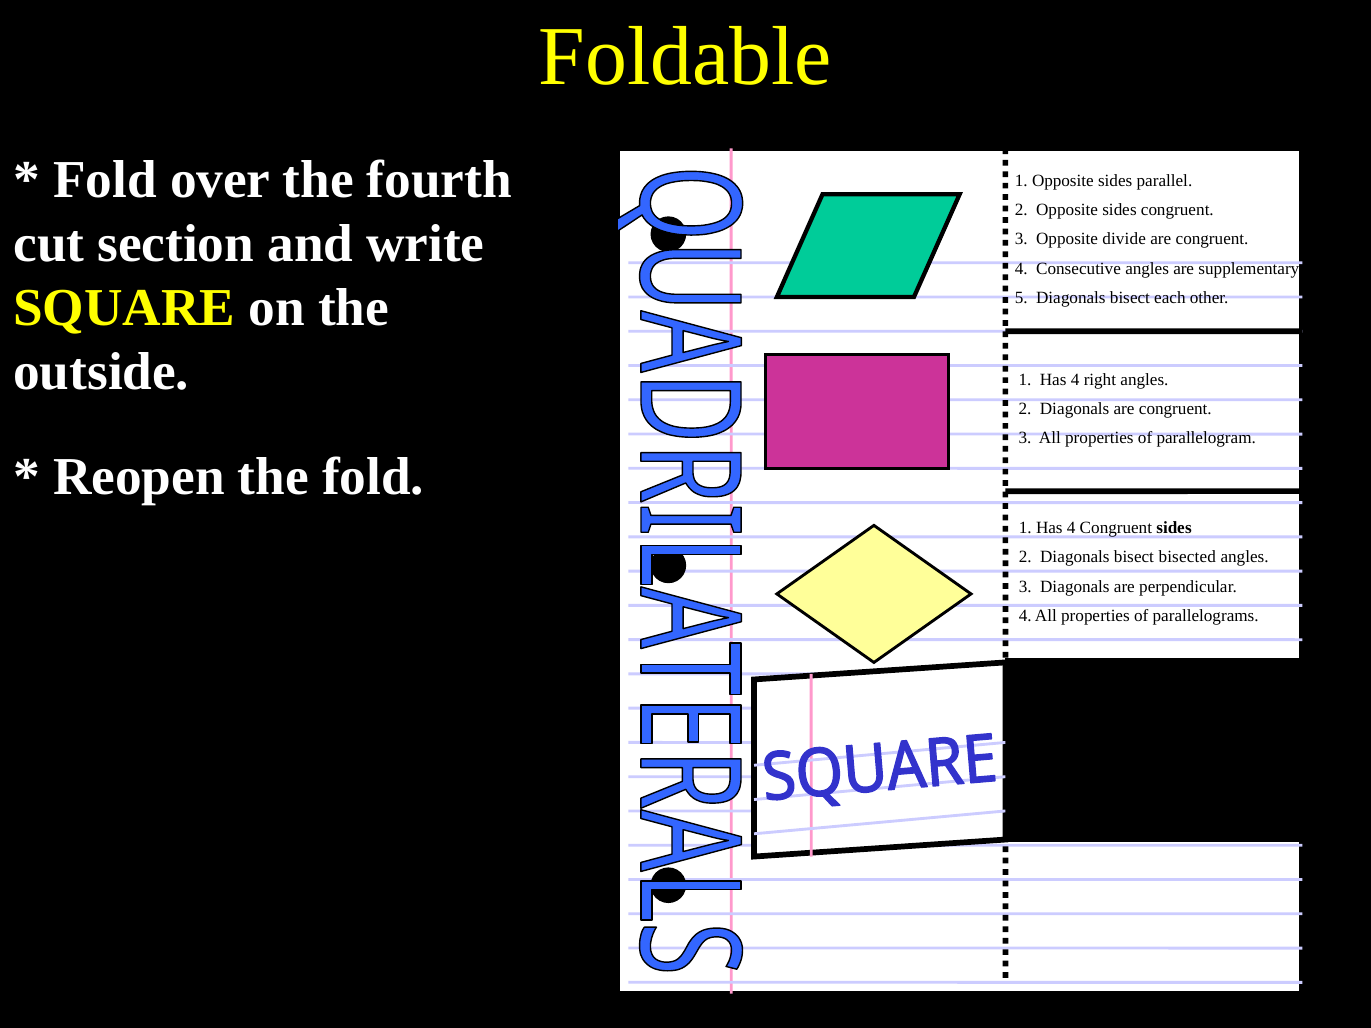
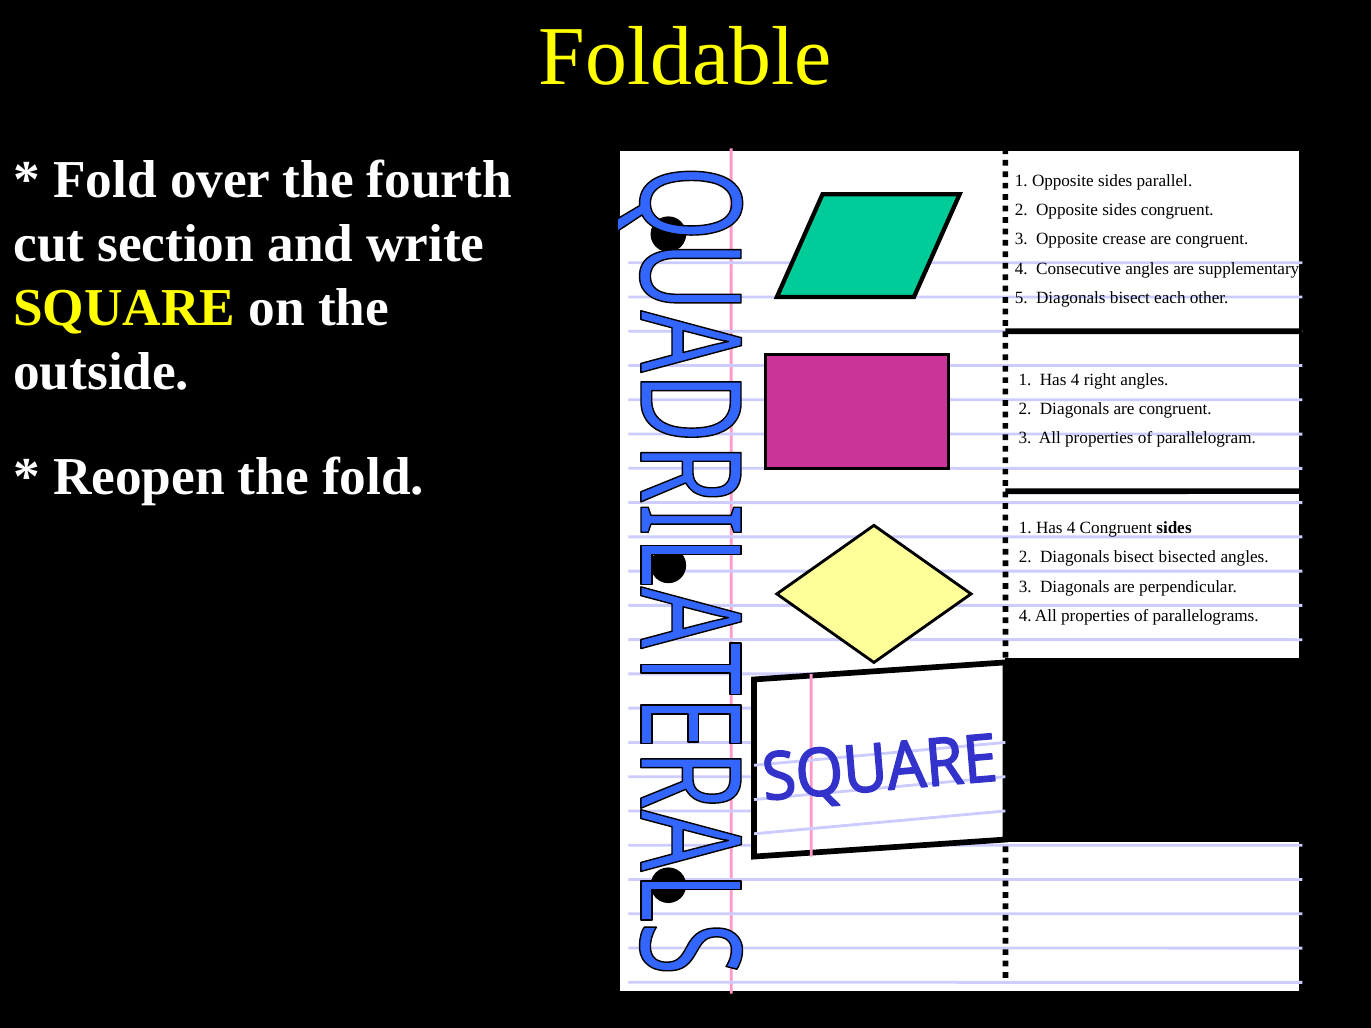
divide: divide -> crease
